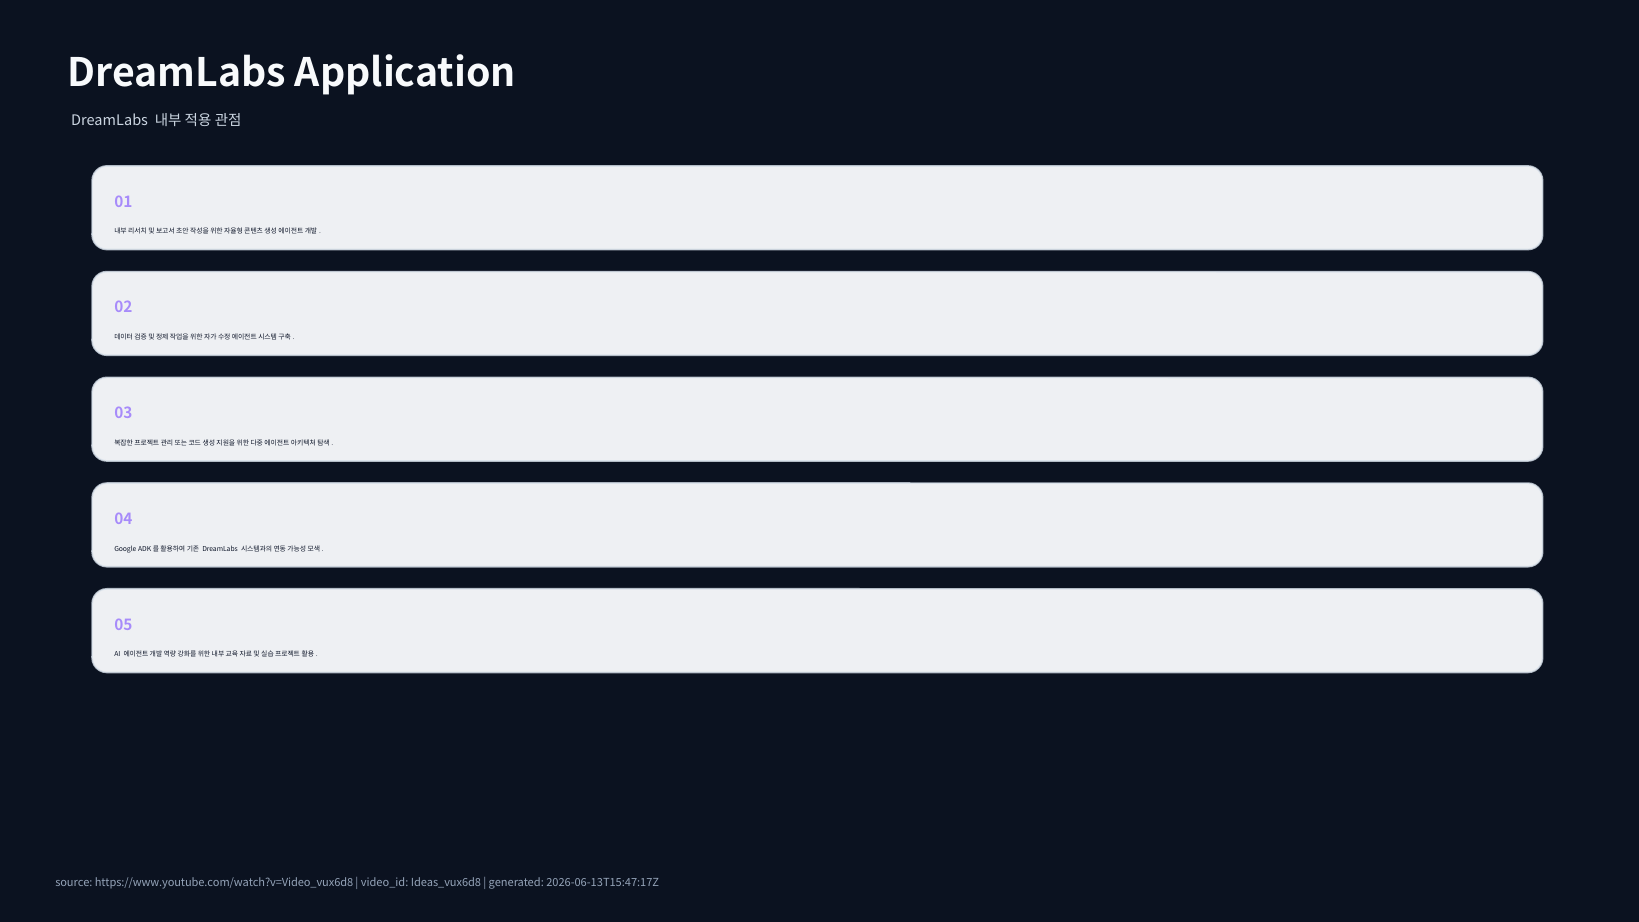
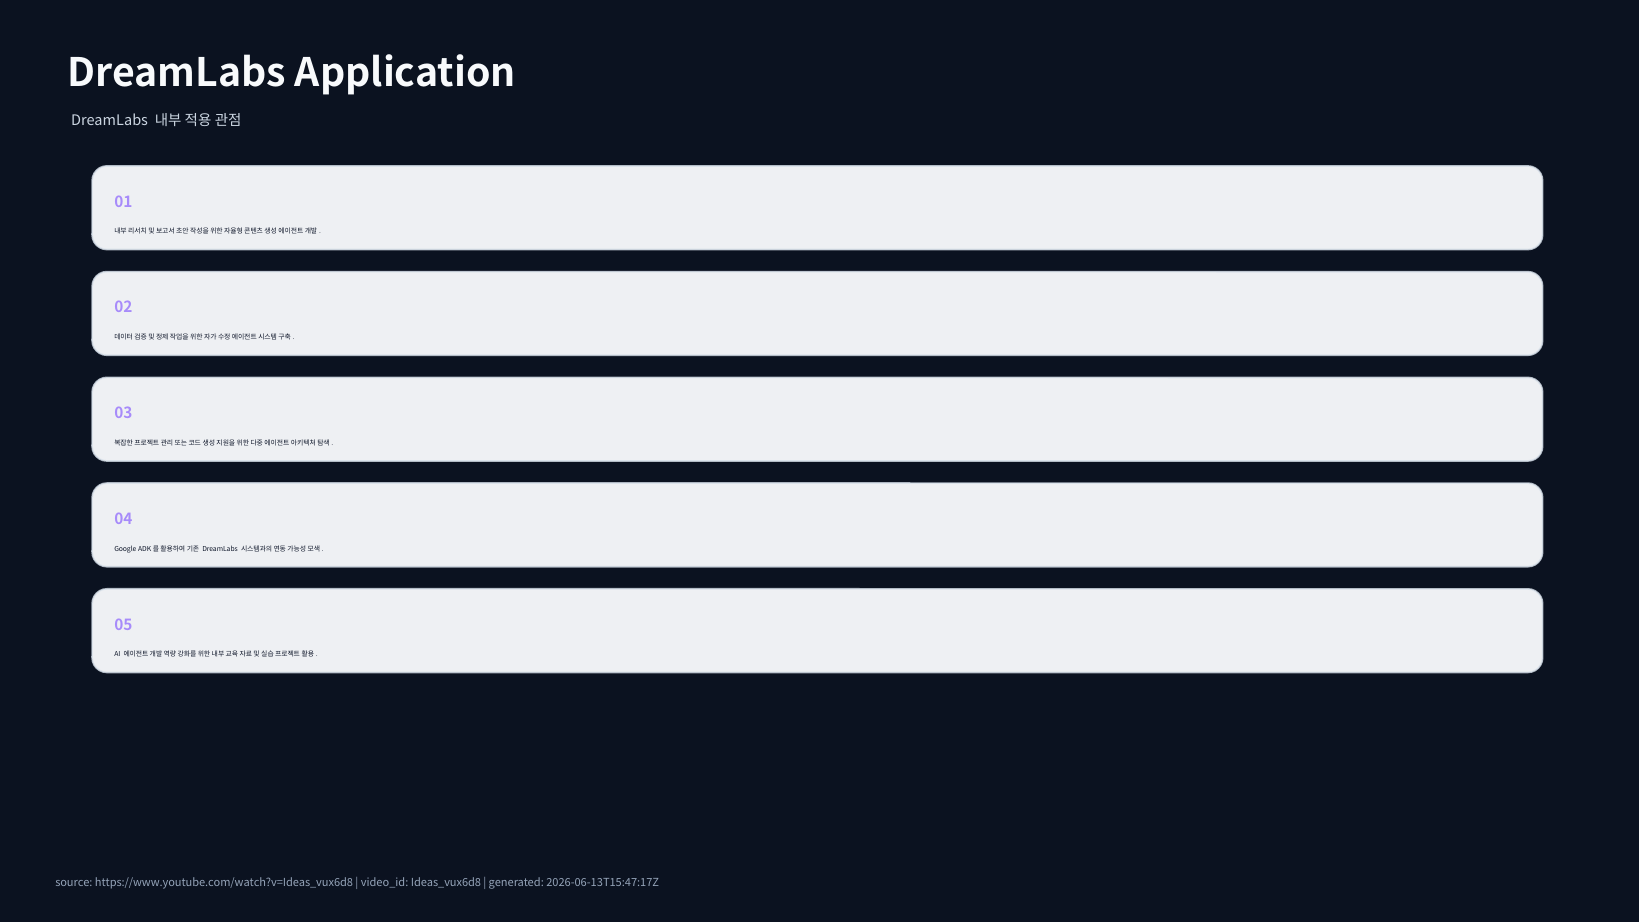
https://www.youtube.com/watch?v=Video_vux6d8: https://www.youtube.com/watch?v=Video_vux6d8 -> https://www.youtube.com/watch?v=Ideas_vux6d8
